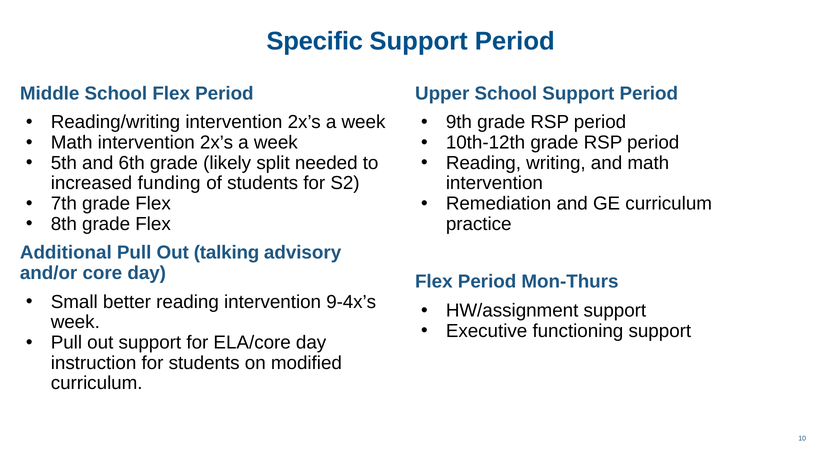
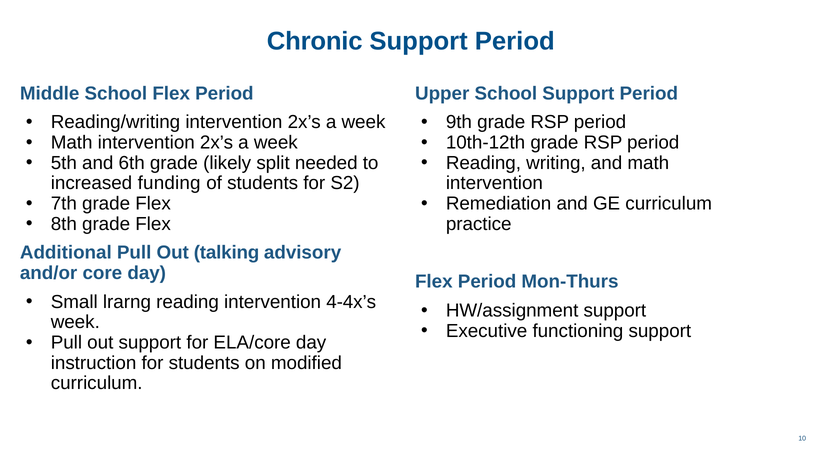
Specific: Specific -> Chronic
better: better -> lrarng
9-4x’s: 9-4x’s -> 4-4x’s
